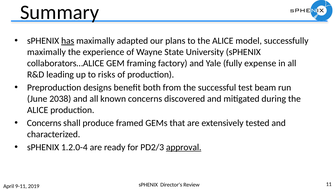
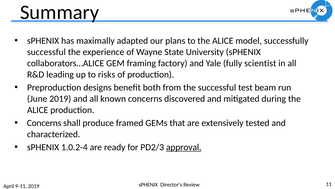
has underline: present -> none
maximally at (46, 52): maximally -> successful
expense: expense -> scientist
June 2038: 2038 -> 2019
1.2.0-4: 1.2.0-4 -> 1.0.2-4
